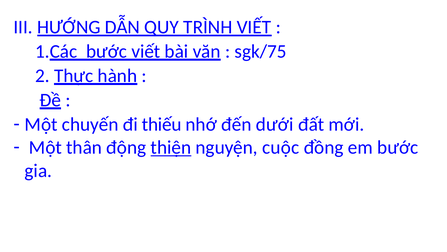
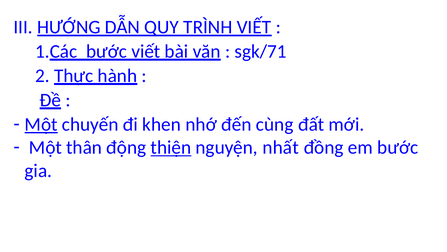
sgk/75: sgk/75 -> sgk/71
Một at (41, 124) underline: none -> present
thiếu: thiếu -> khen
dưới: dưới -> cùng
cuộc: cuộc -> nhất
